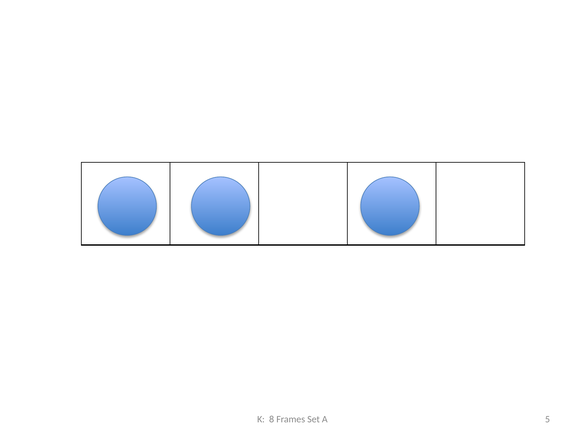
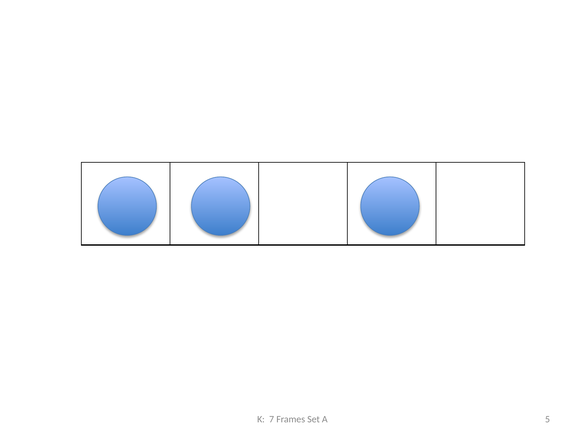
8: 8 -> 7
